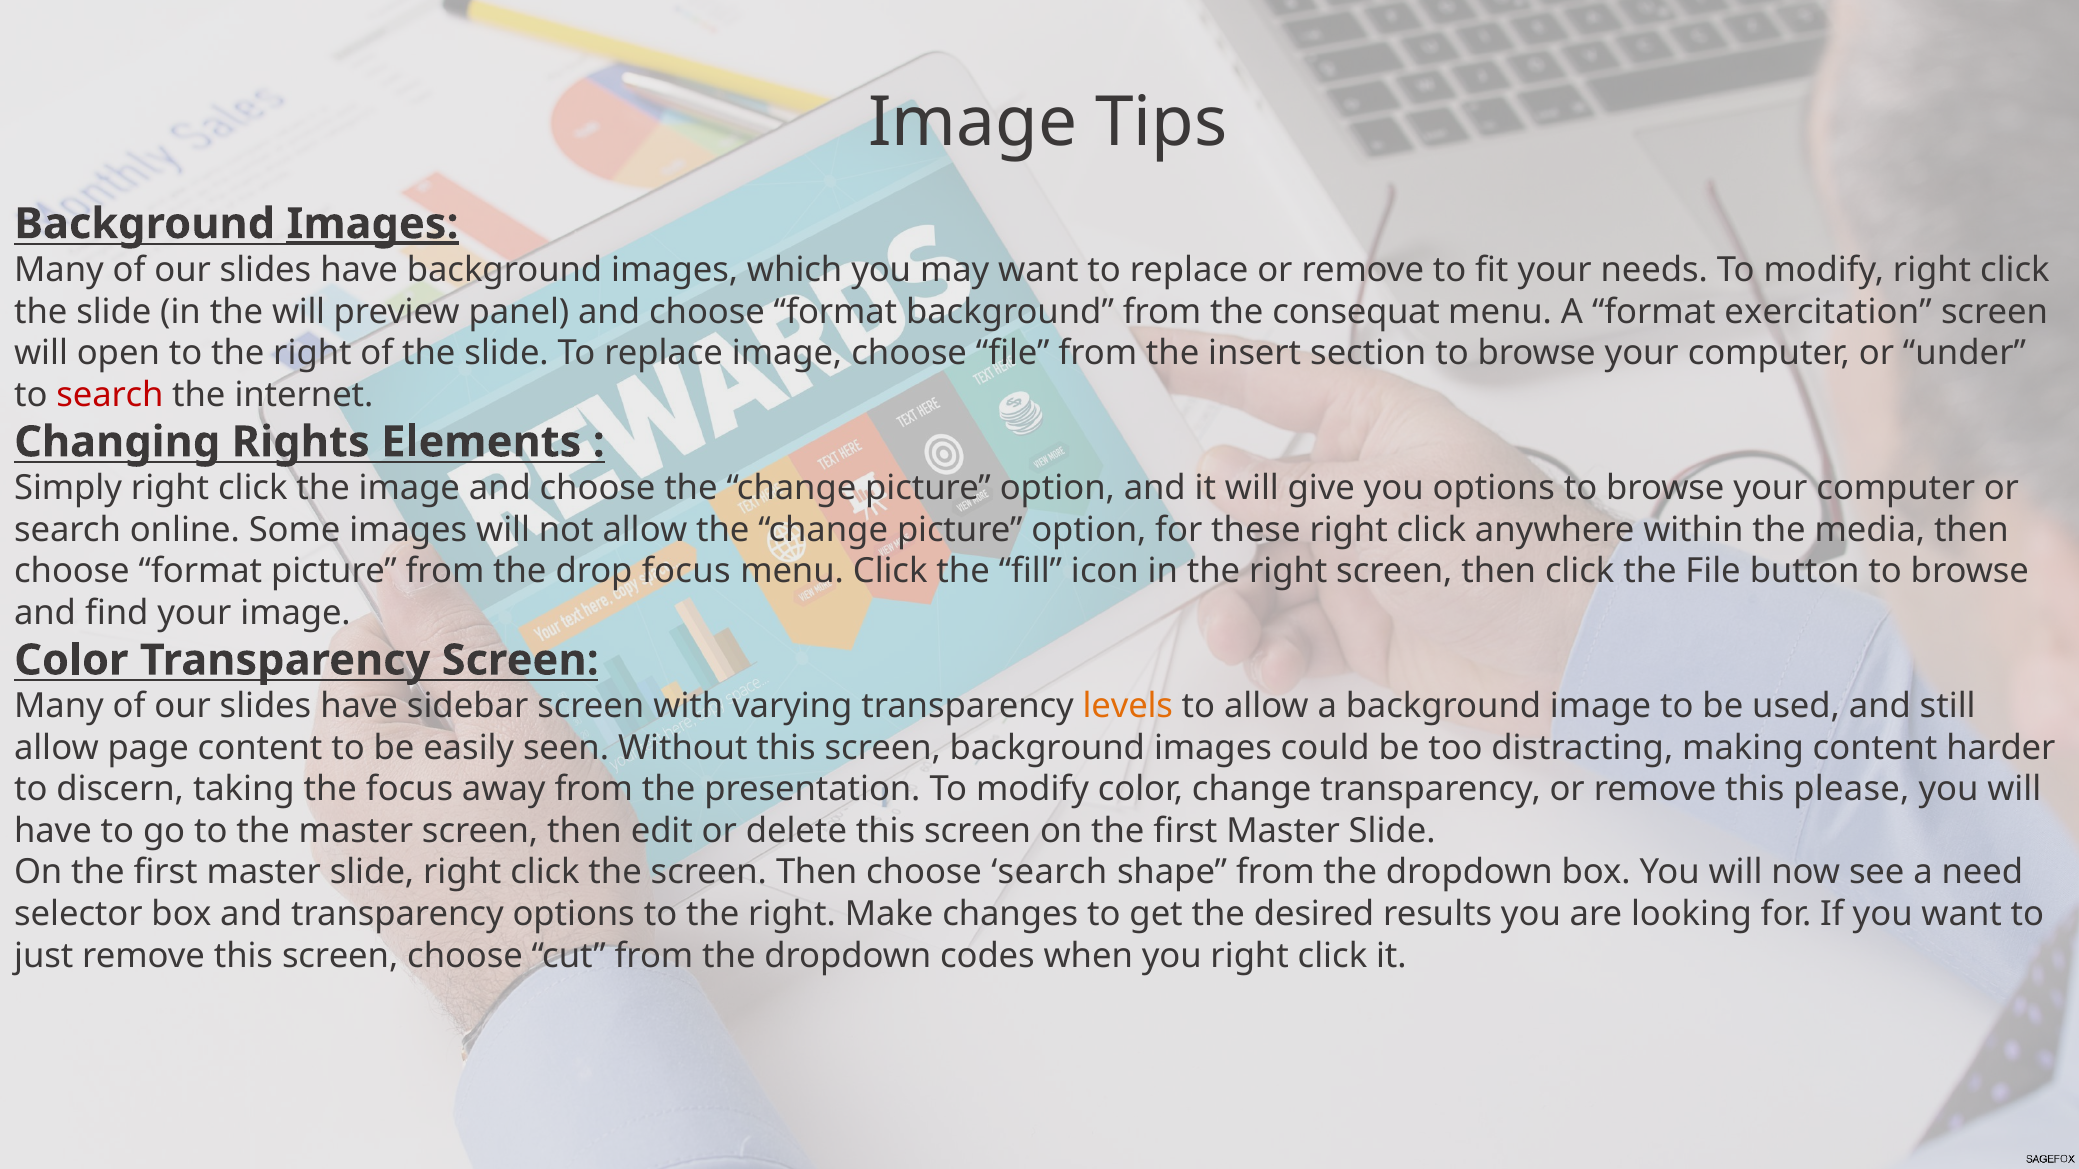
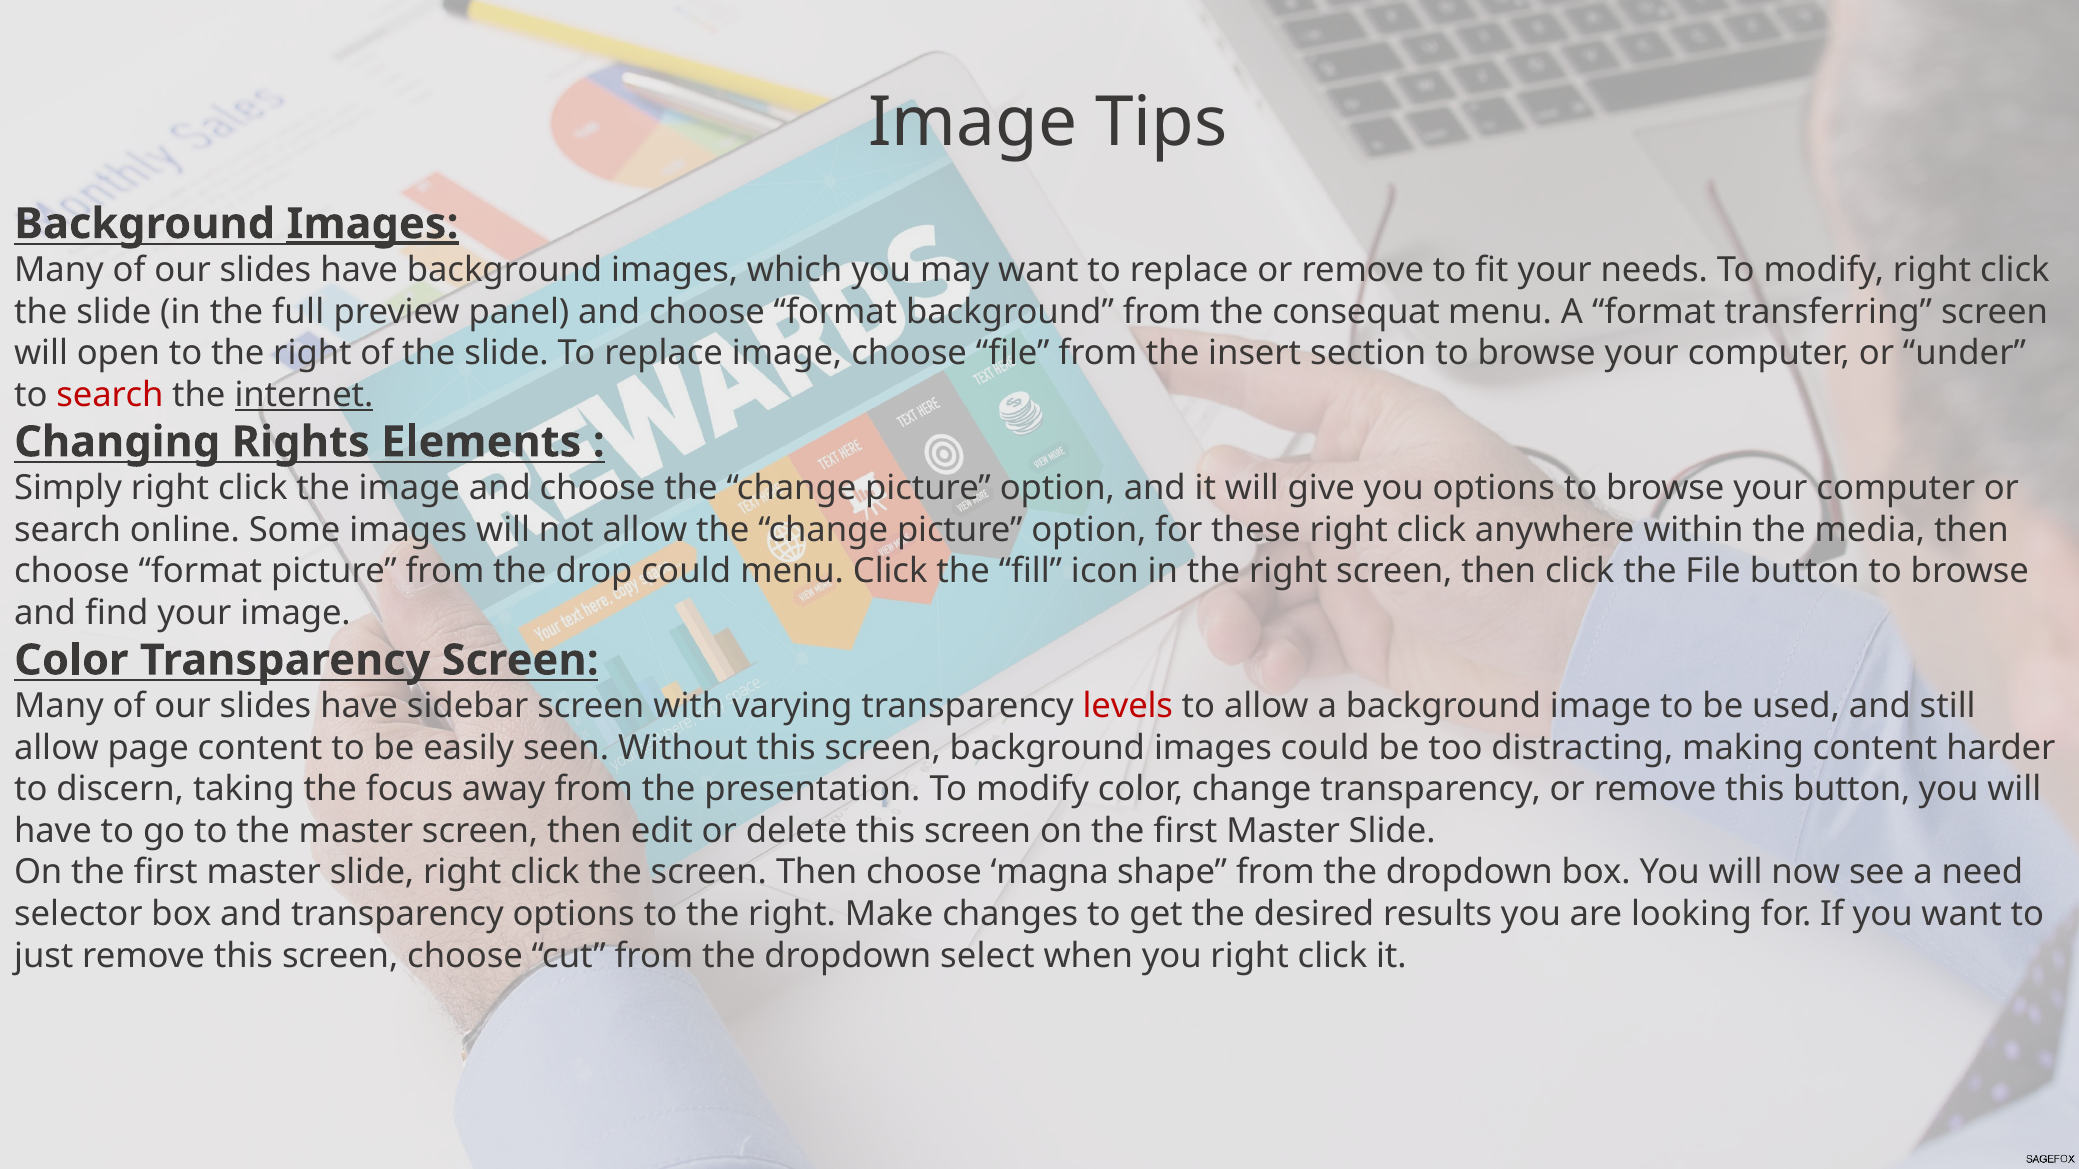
the will: will -> full
exercitation: exercitation -> transferring
internet underline: none -> present
drop focus: focus -> could
levels colour: orange -> red
this please: please -> button
choose search: search -> magna
codes: codes -> select
